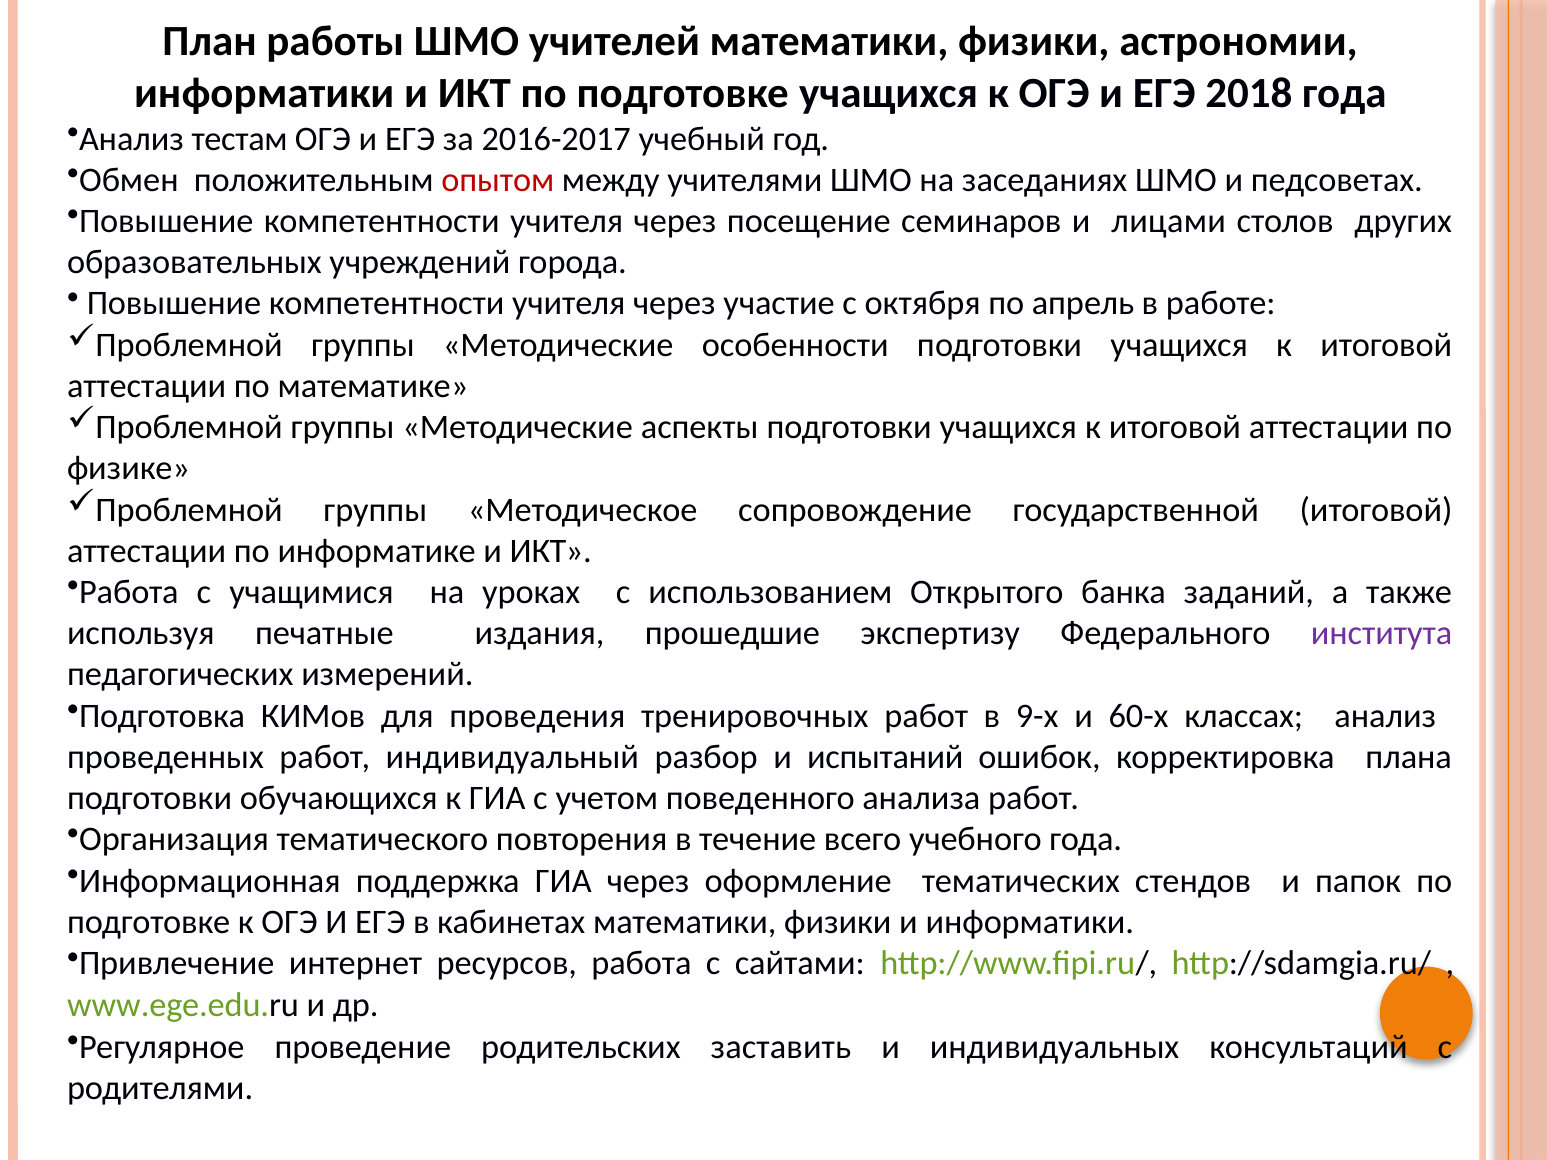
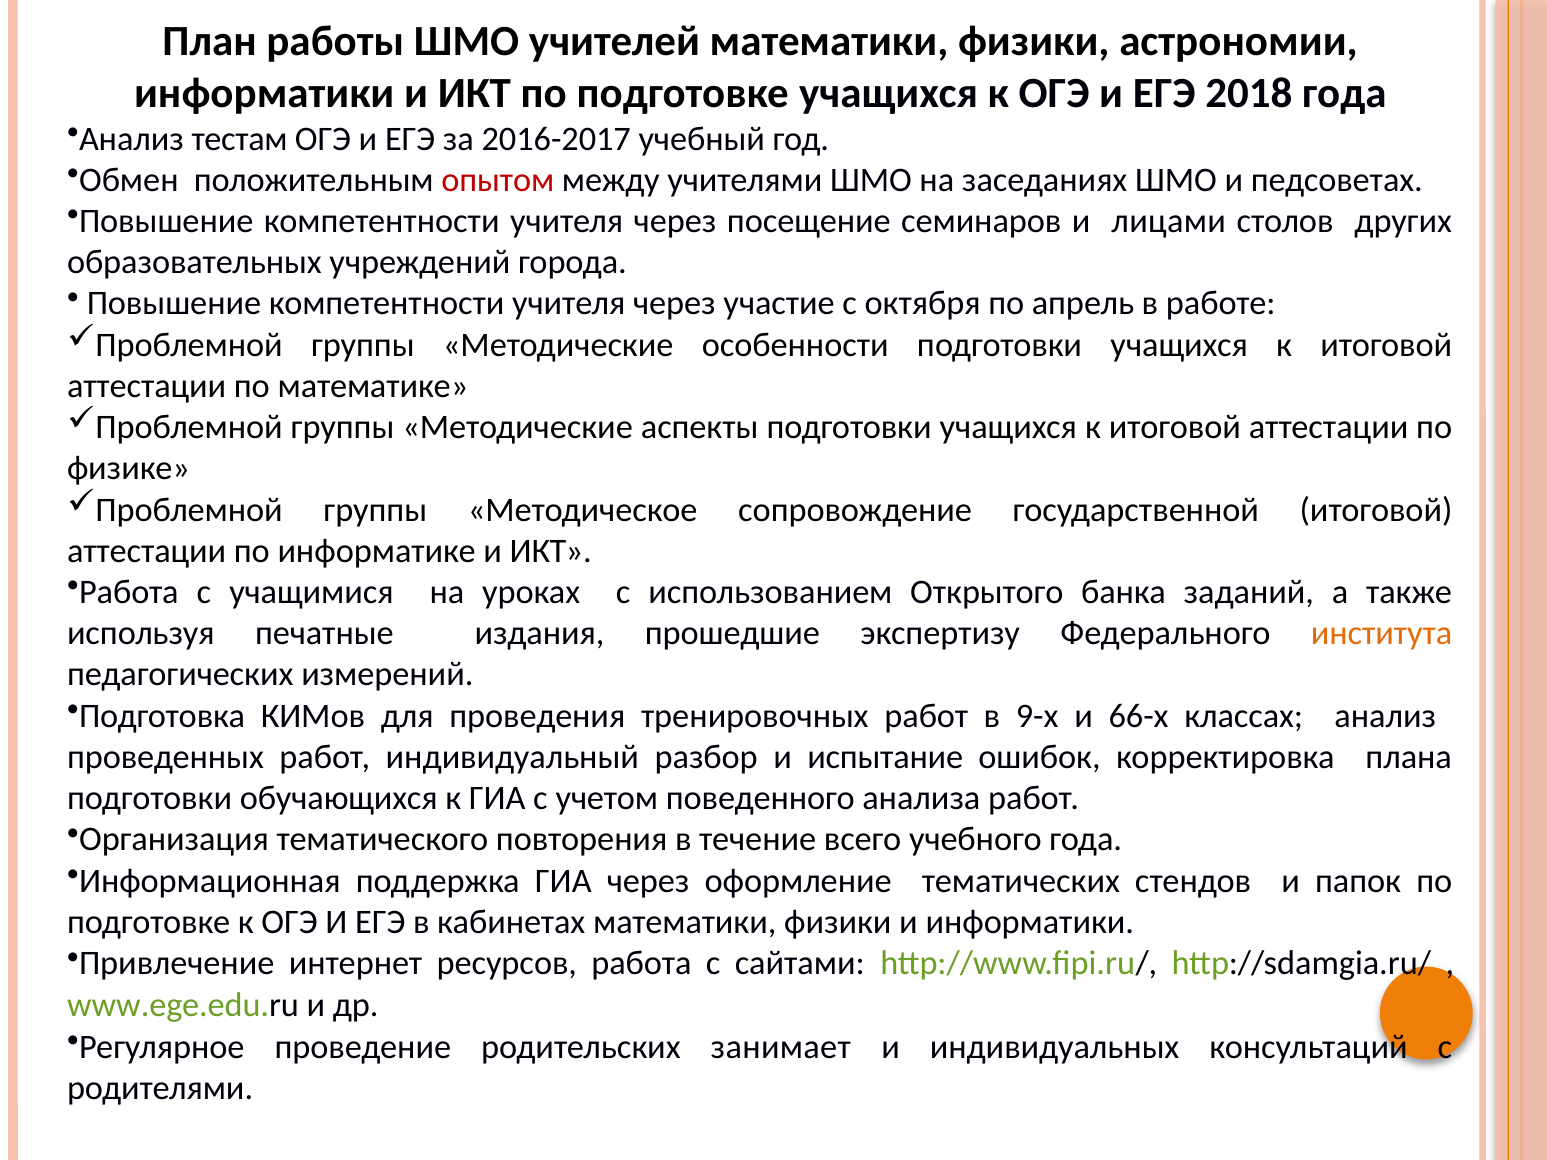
института colour: purple -> orange
60-х: 60-х -> 66-х
испытаний: испытаний -> испытание
заставить: заставить -> занимает
